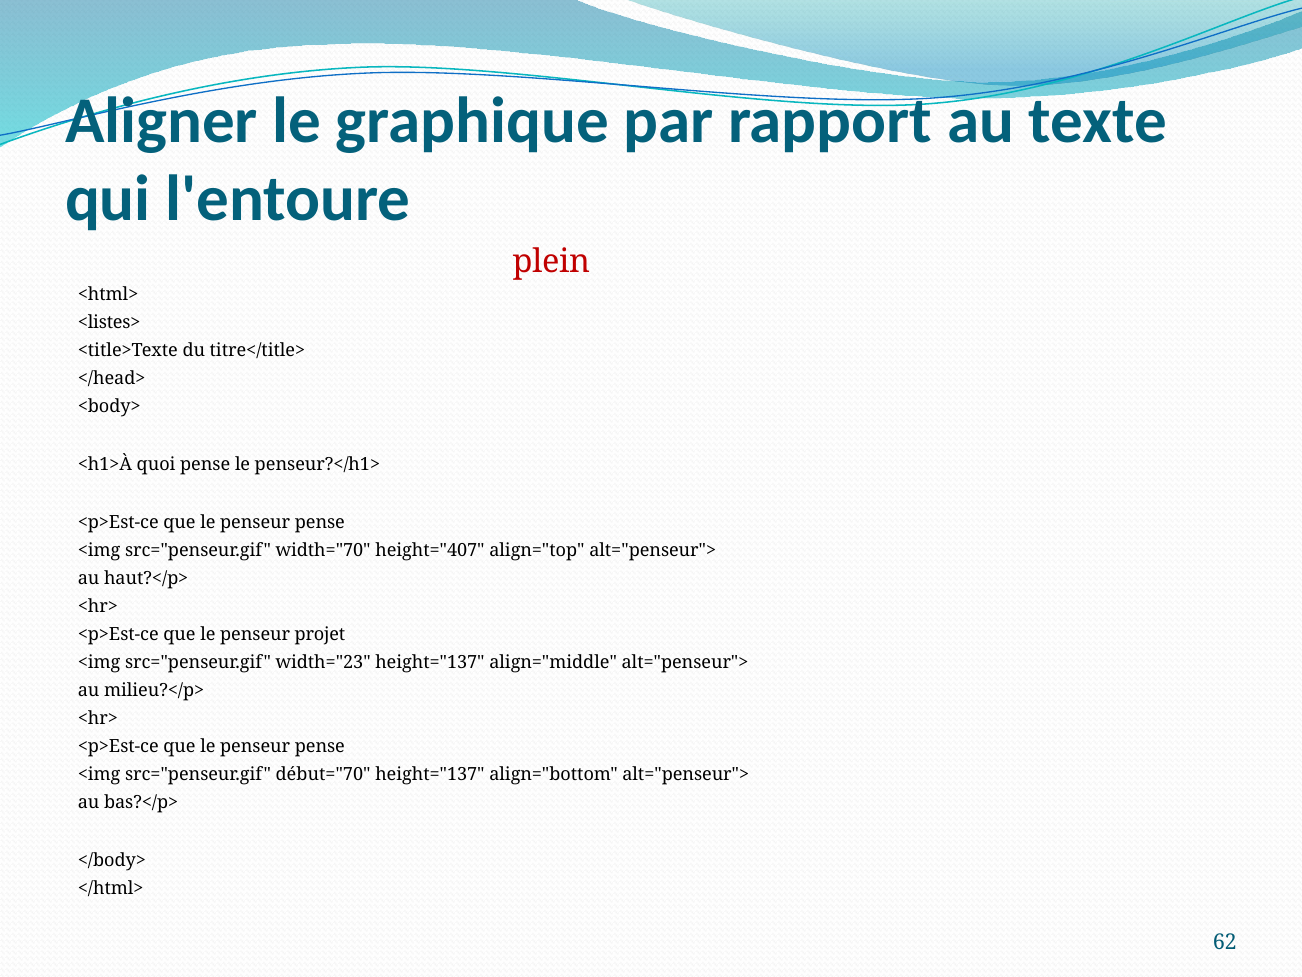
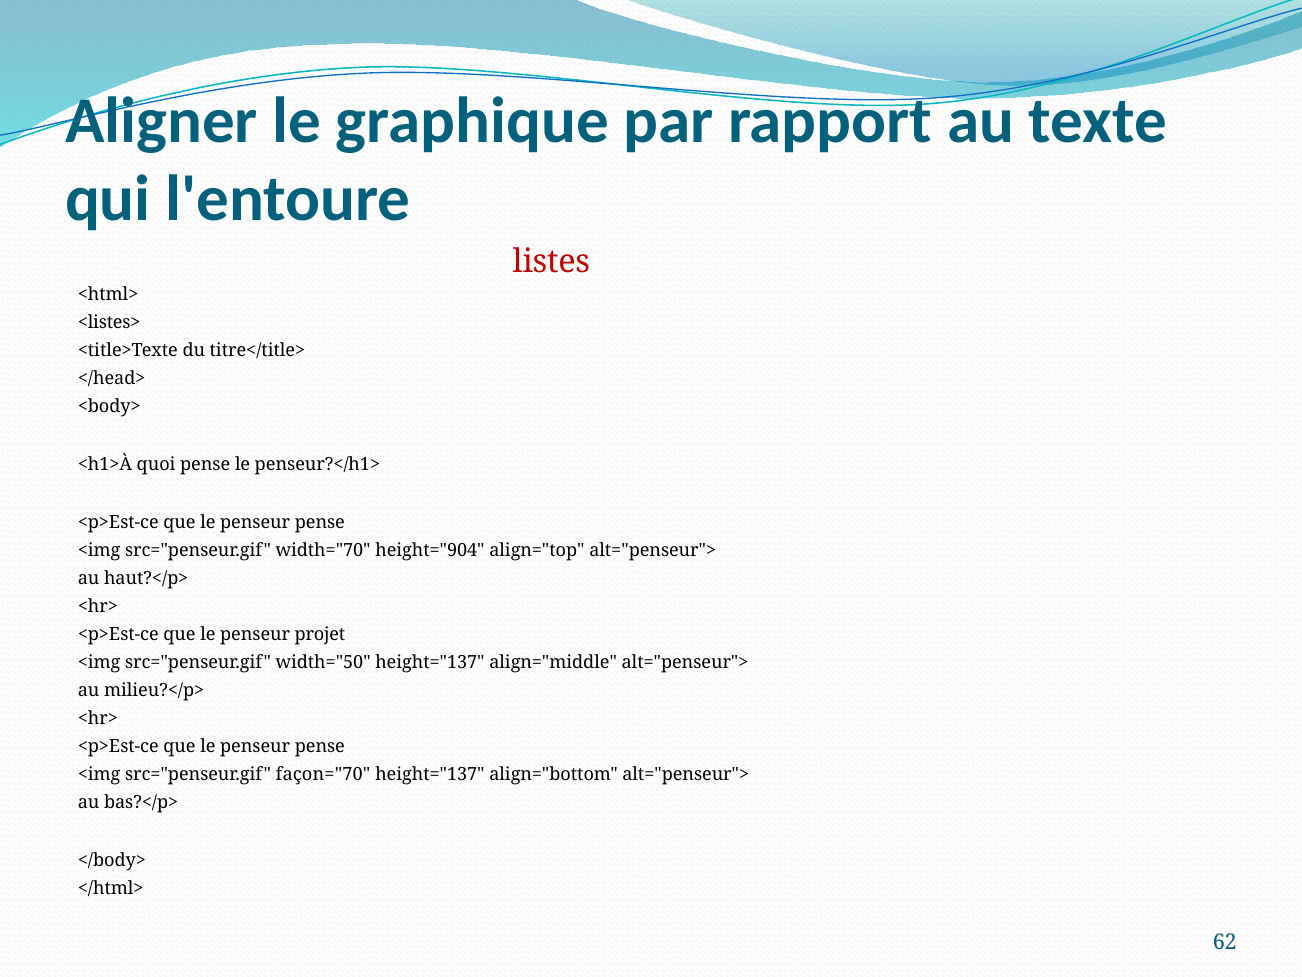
plein: plein -> listes
height="407: height="407 -> height="904
width="23: width="23 -> width="50
début="70: début="70 -> façon="70
